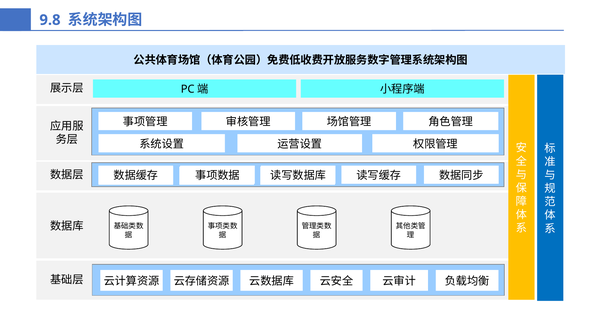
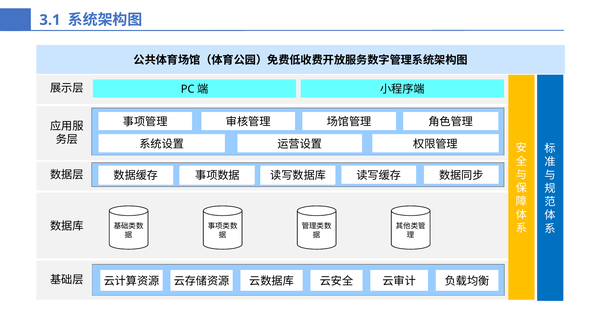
9.8: 9.8 -> 3.1
